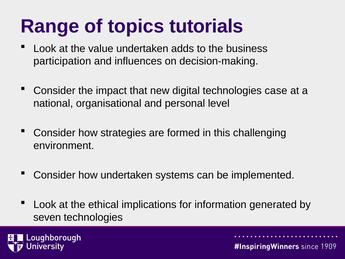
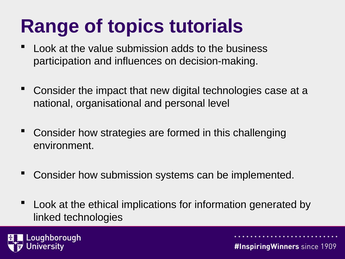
value undertaken: undertaken -> submission
how undertaken: undertaken -> submission
seven: seven -> linked
